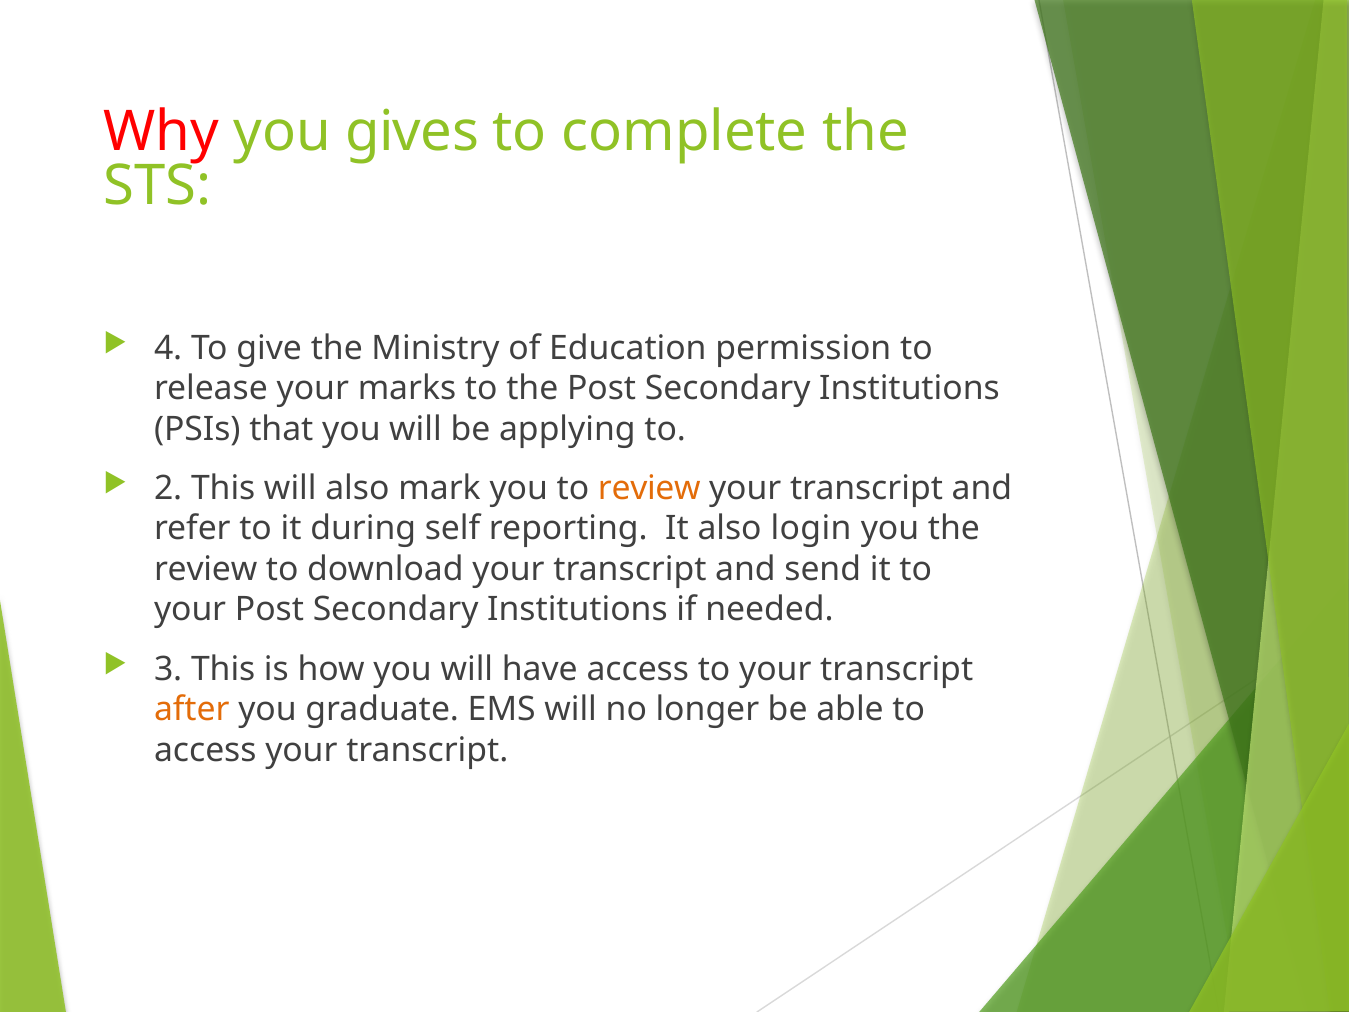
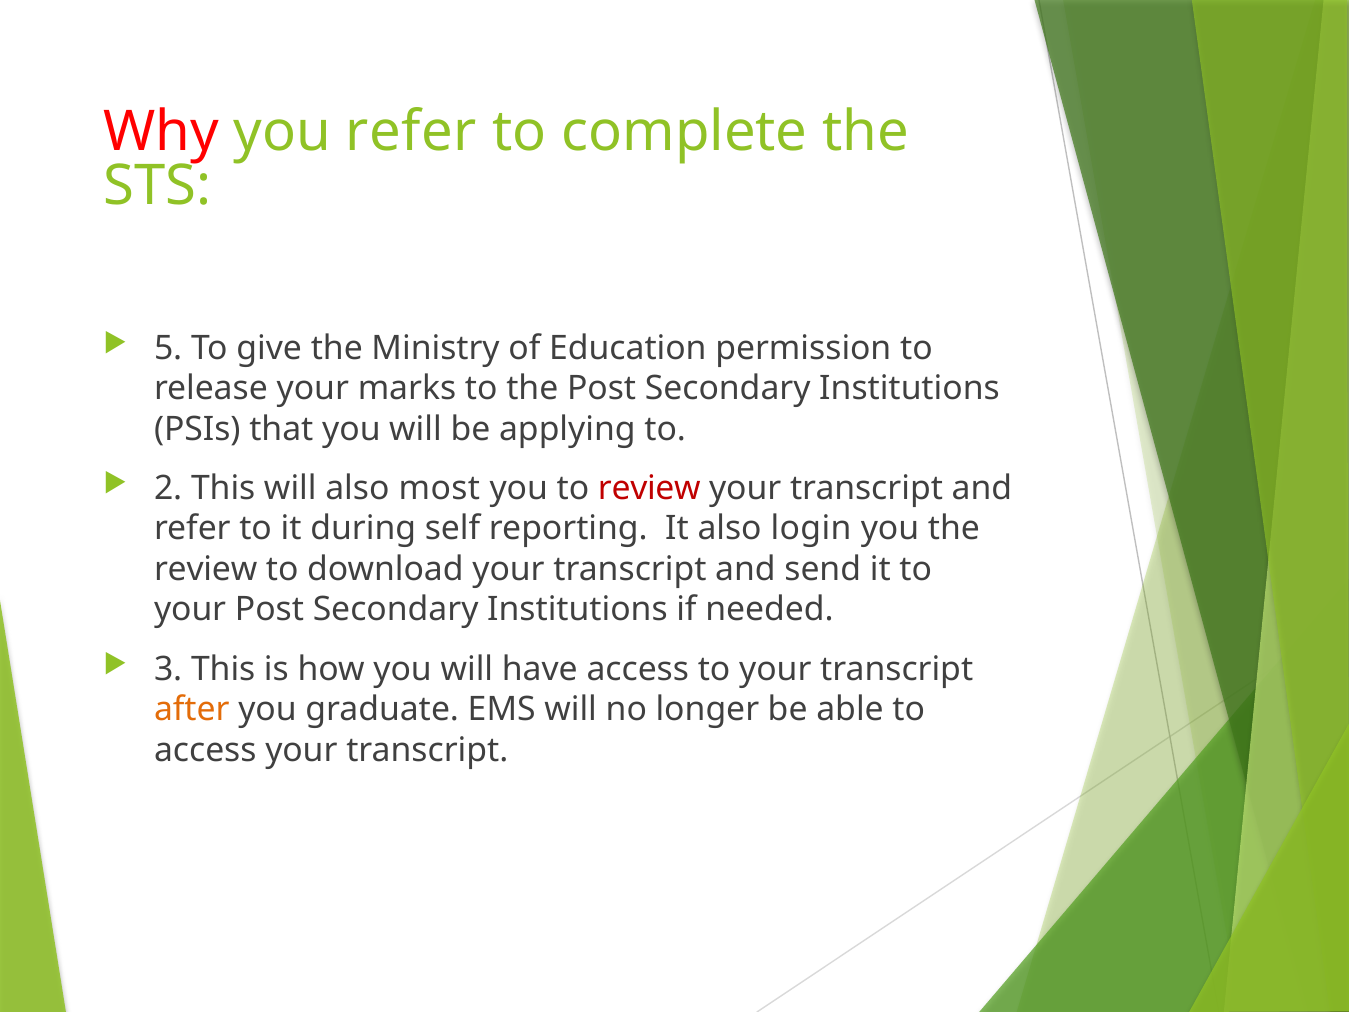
you gives: gives -> refer
4: 4 -> 5
mark: mark -> most
review at (649, 488) colour: orange -> red
